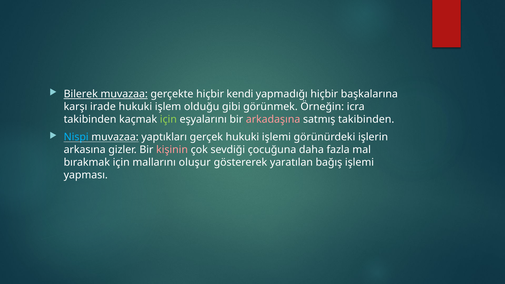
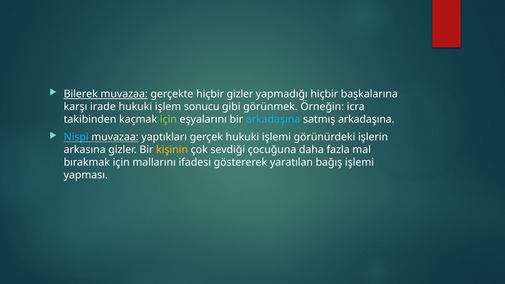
hiçbir kendi: kendi -> gizler
olduğu: olduğu -> sonucu
arkadaşına at (273, 119) colour: pink -> light blue
satmış takibinden: takibinden -> arkadaşına
kişinin colour: pink -> yellow
oluşur: oluşur -> ifadesi
